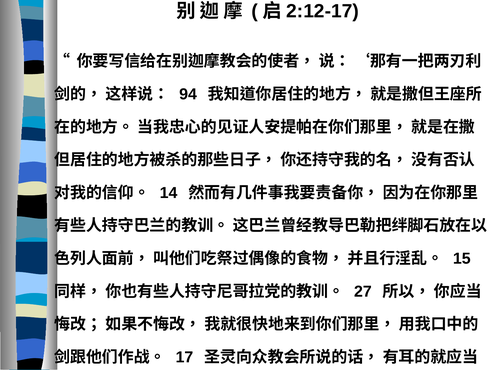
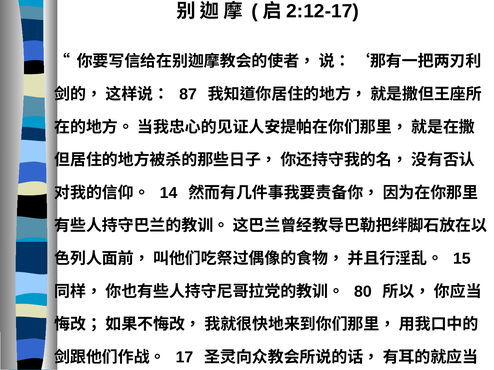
94: 94 -> 87
27: 27 -> 80
